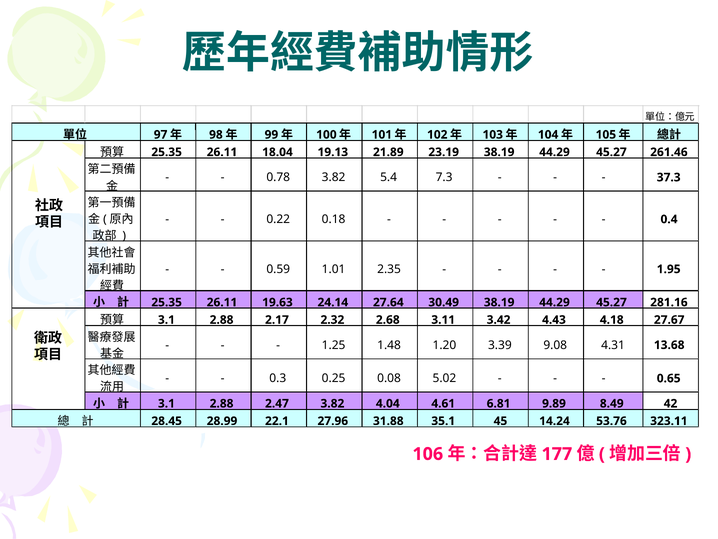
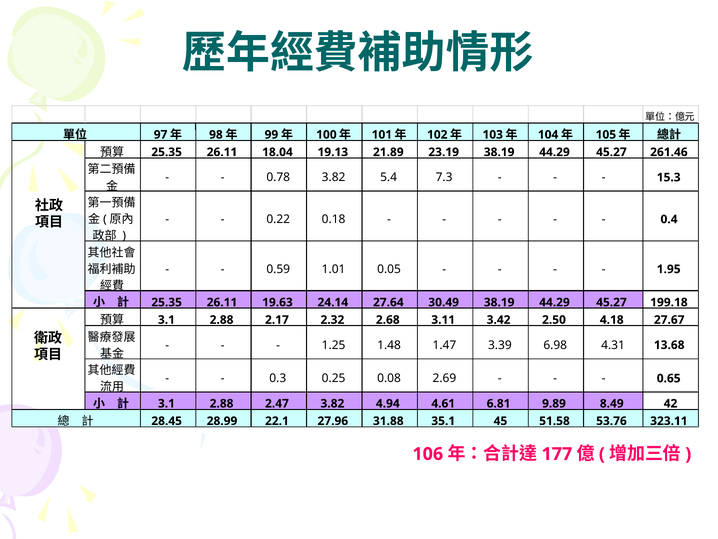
37.3: 37.3 -> 15.3
2.35: 2.35 -> 0.05
281.16: 281.16 -> 199.18
4.43: 4.43 -> 2.50
1.20: 1.20 -> 1.47
9.08: 9.08 -> 6.98
5.02: 5.02 -> 2.69
4.04: 4.04 -> 4.94
14.24: 14.24 -> 51.58
